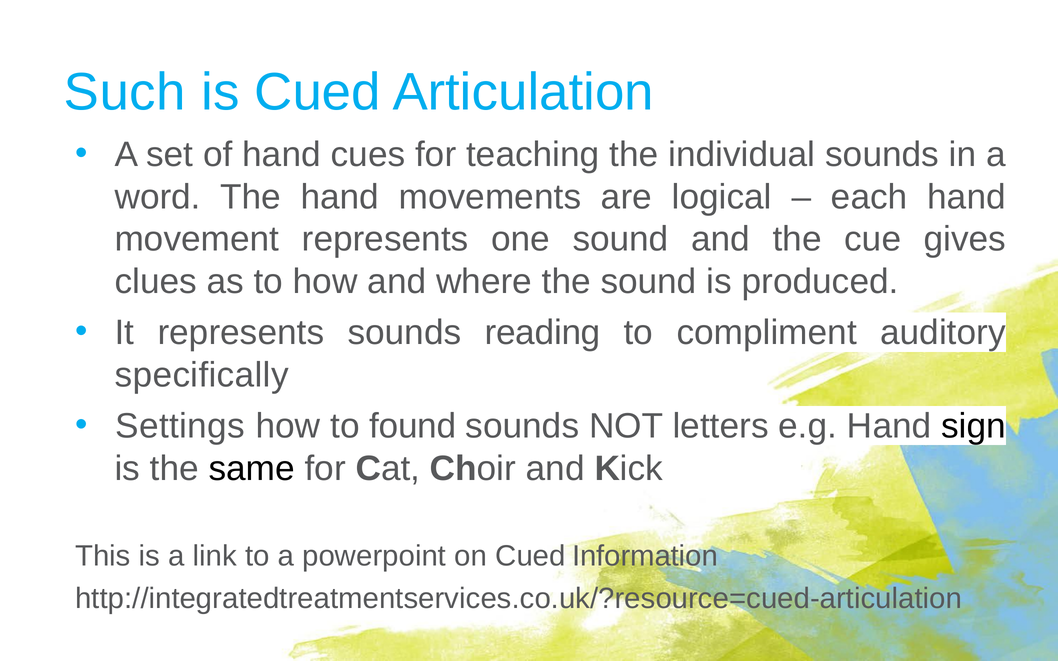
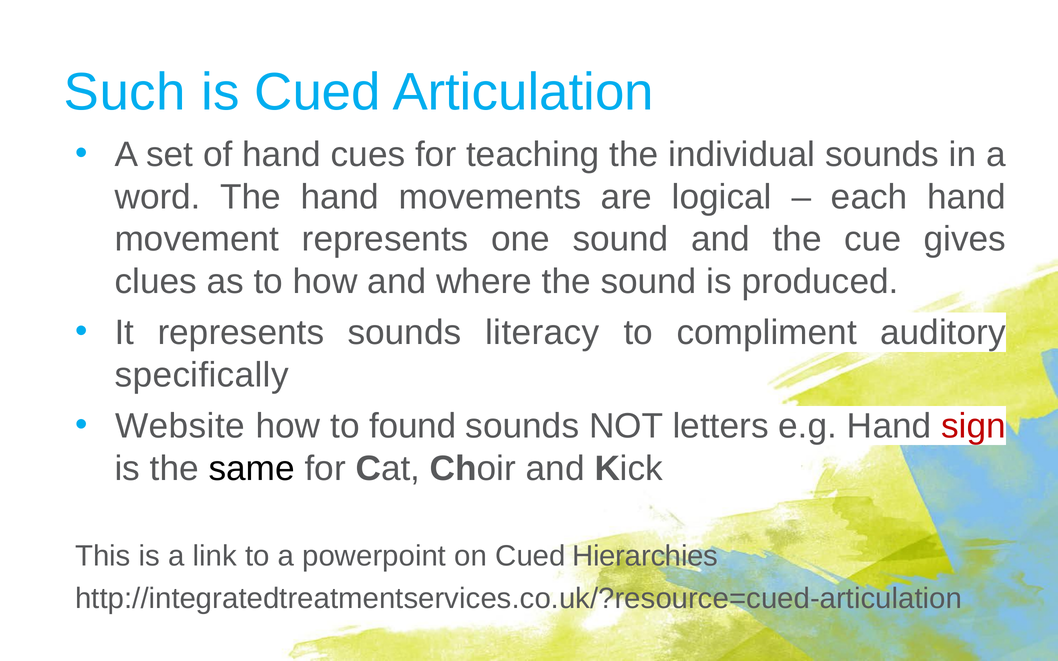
reading: reading -> literacy
Settings: Settings -> Website
sign colour: black -> red
Information: Information -> Hierarchies
